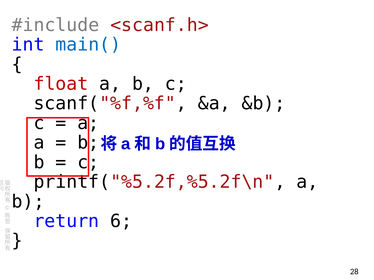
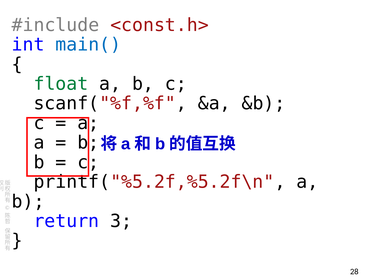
<scanf.h>: <scanf.h> -> <const.h>
float colour: red -> green
6: 6 -> 3
